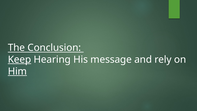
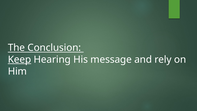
Him underline: present -> none
